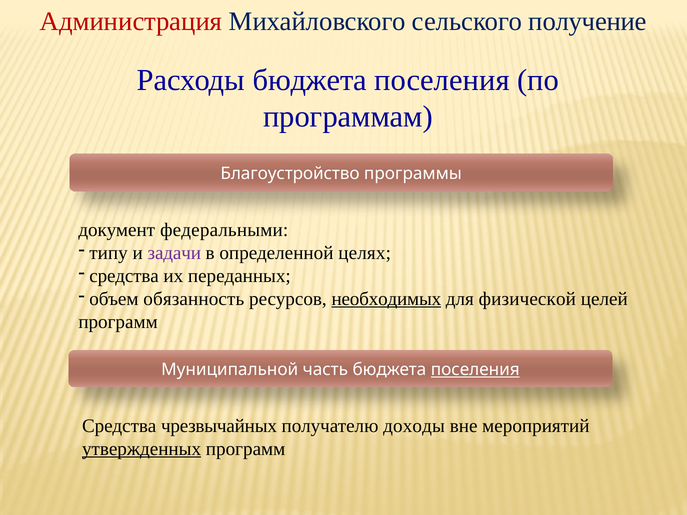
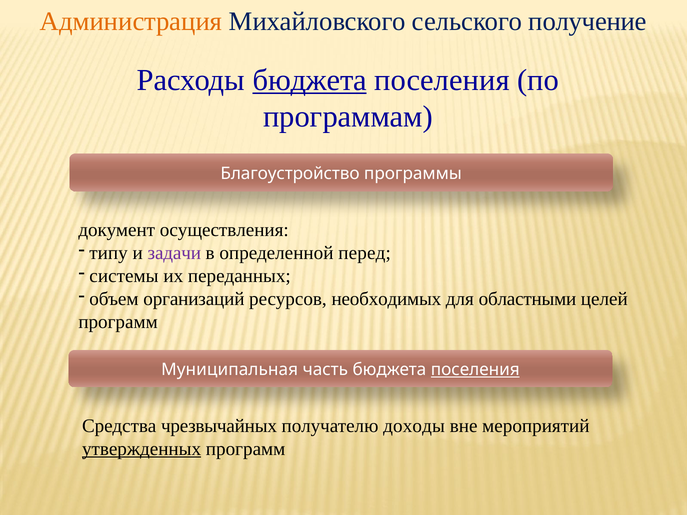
Администрация colour: red -> orange
бюджета at (310, 80) underline: none -> present
федеральными: федеральными -> осуществления
целях: целях -> перед
средства at (124, 276): средства -> системы
обязанность: обязанность -> организаций
необходимых underline: present -> none
физической: физической -> областными
Муниципальной: Муниципальной -> Муниципальная
